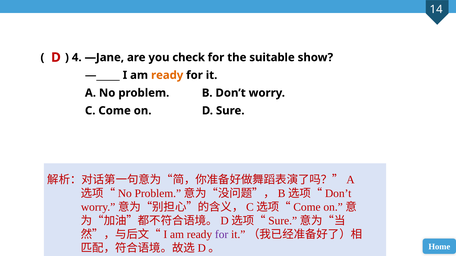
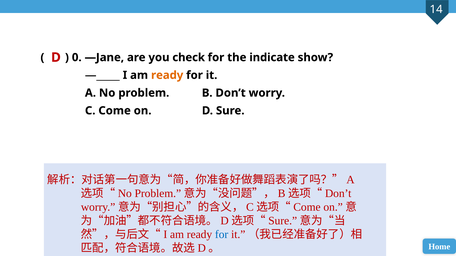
4: 4 -> 0
suitable: suitable -> indicate
for at (222, 235) colour: purple -> blue
